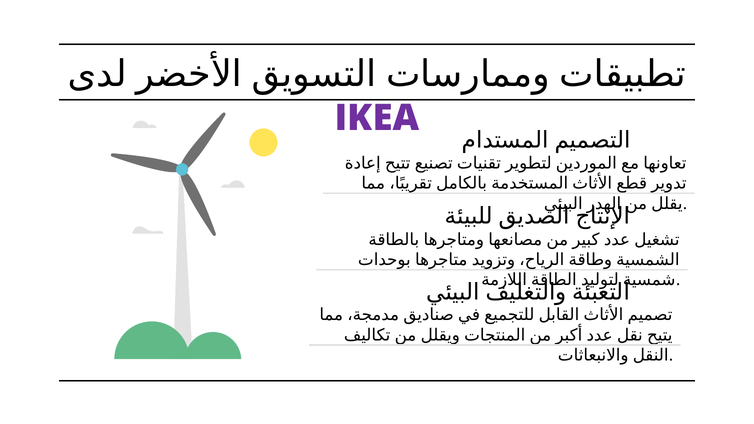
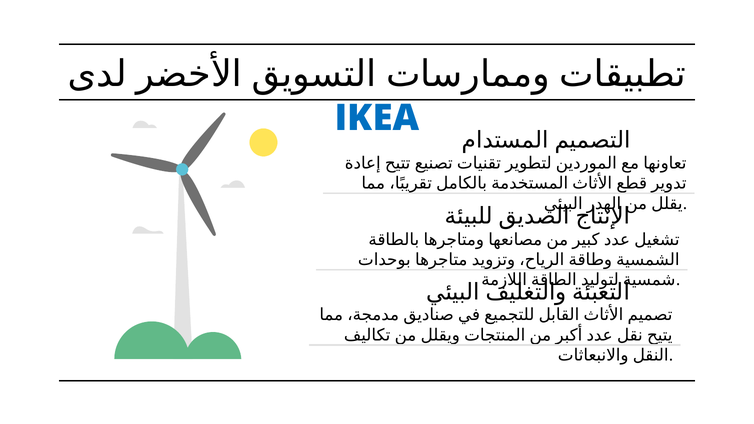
IKEA colour: purple -> blue
